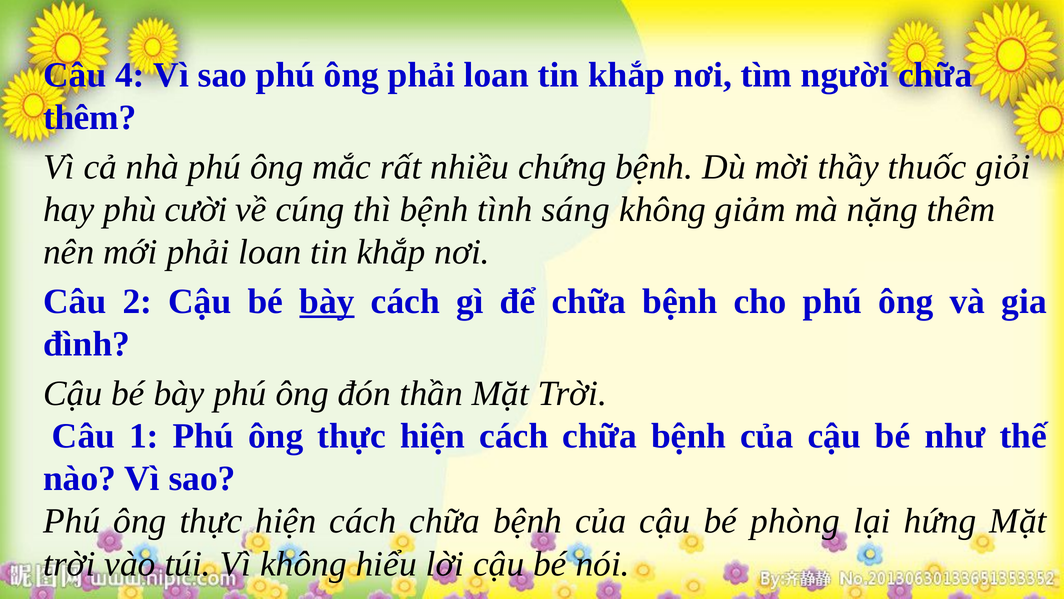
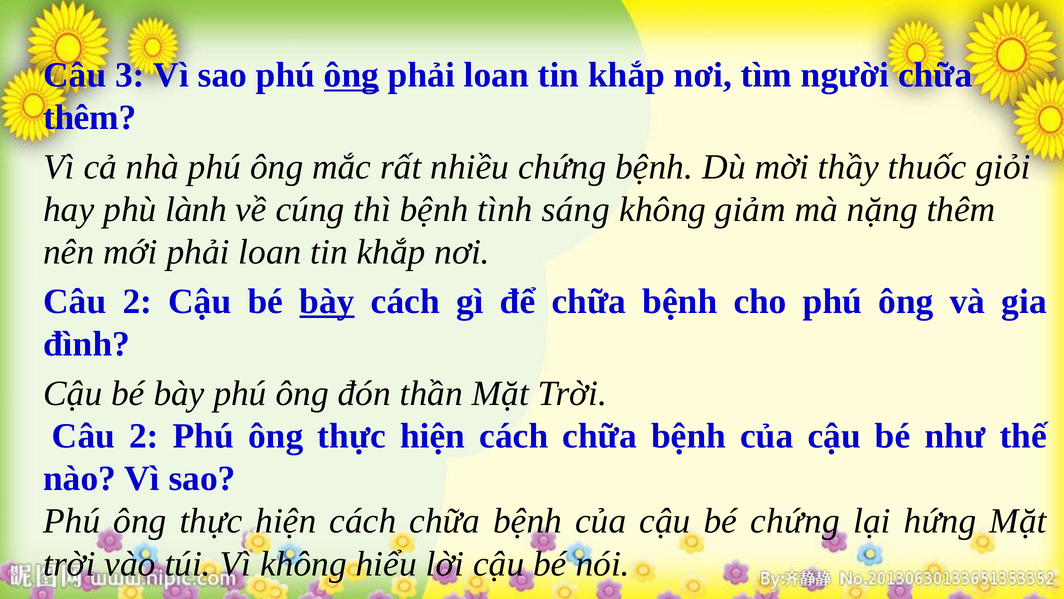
4: 4 -> 3
ông at (352, 75) underline: none -> present
cười: cười -> lành
1 at (144, 436): 1 -> 2
bé phòng: phòng -> chứng
